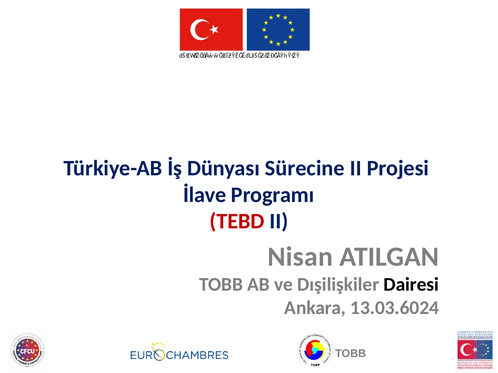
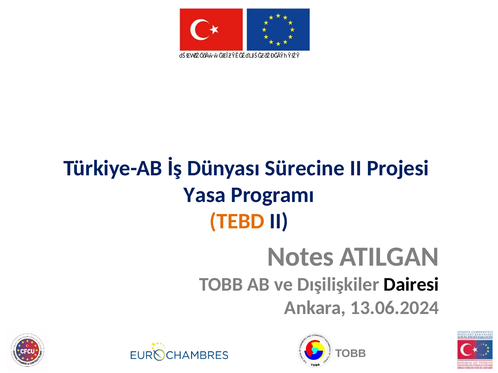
İlave: İlave -> Yasa
TEBD colour: red -> orange
Nisan: Nisan -> Notes
13.03.6024: 13.03.6024 -> 13.06.2024
